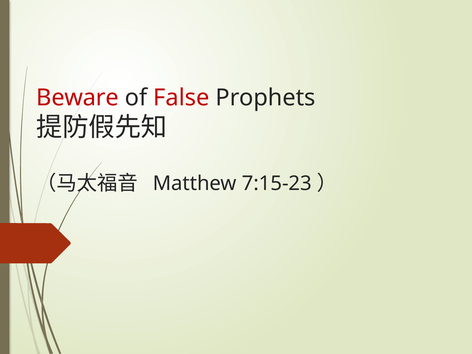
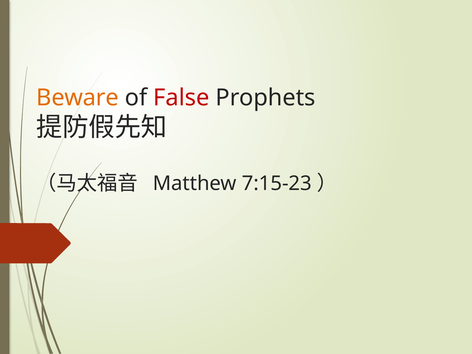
Beware colour: red -> orange
